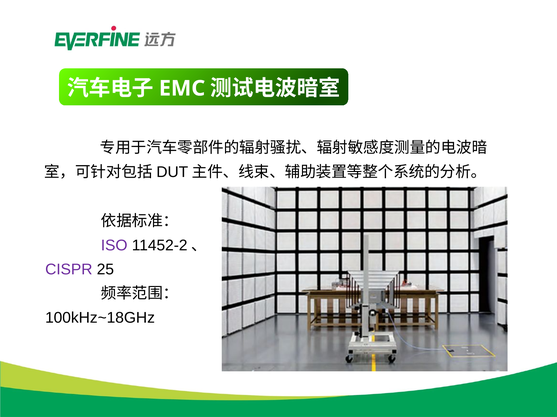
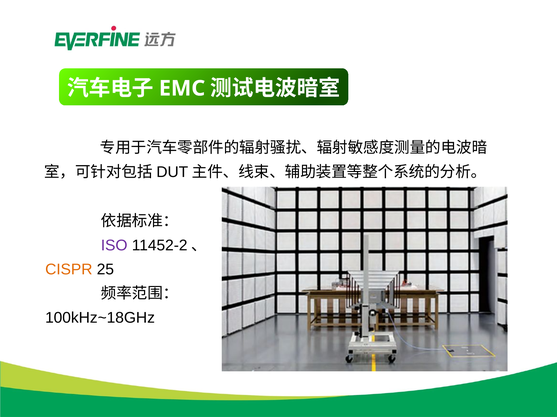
CISPR colour: purple -> orange
